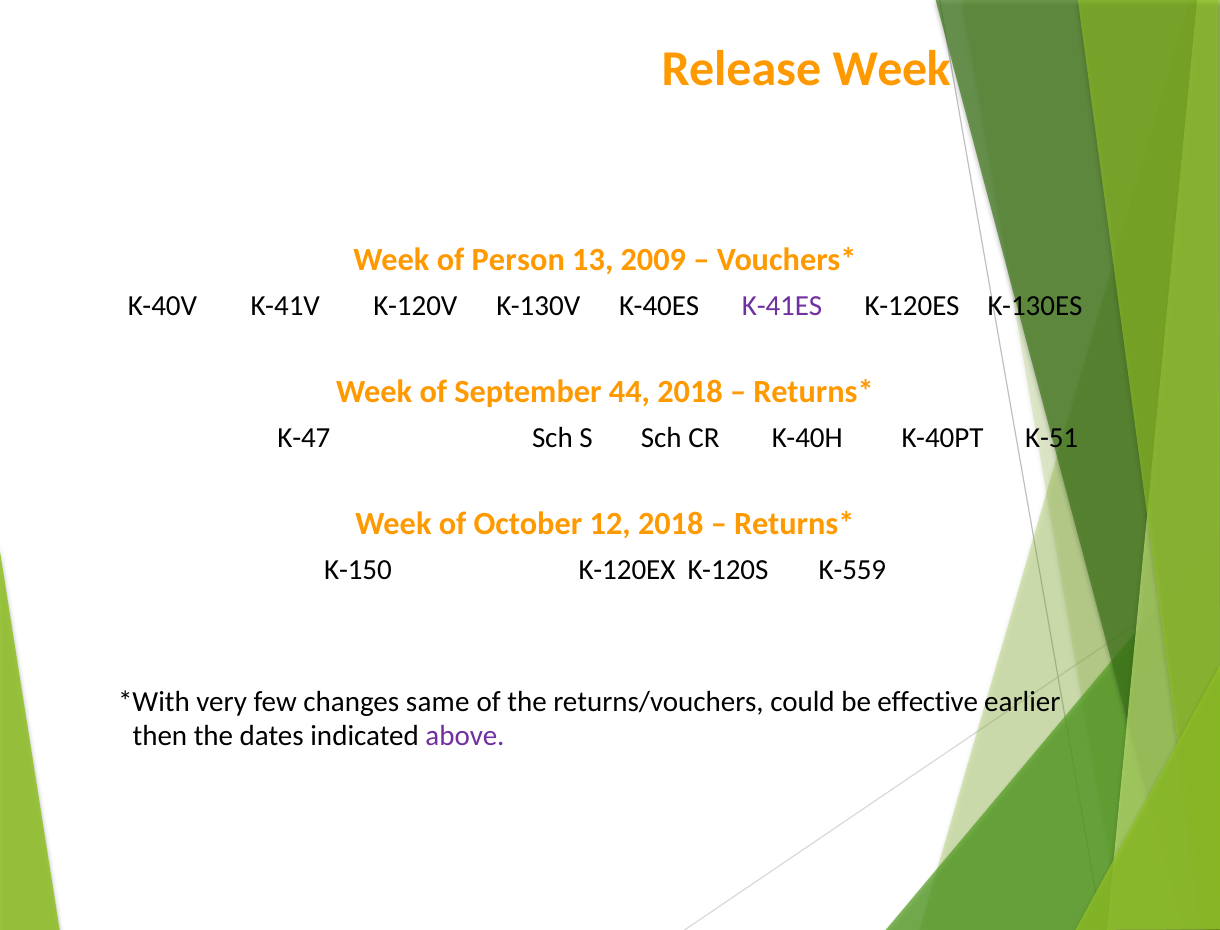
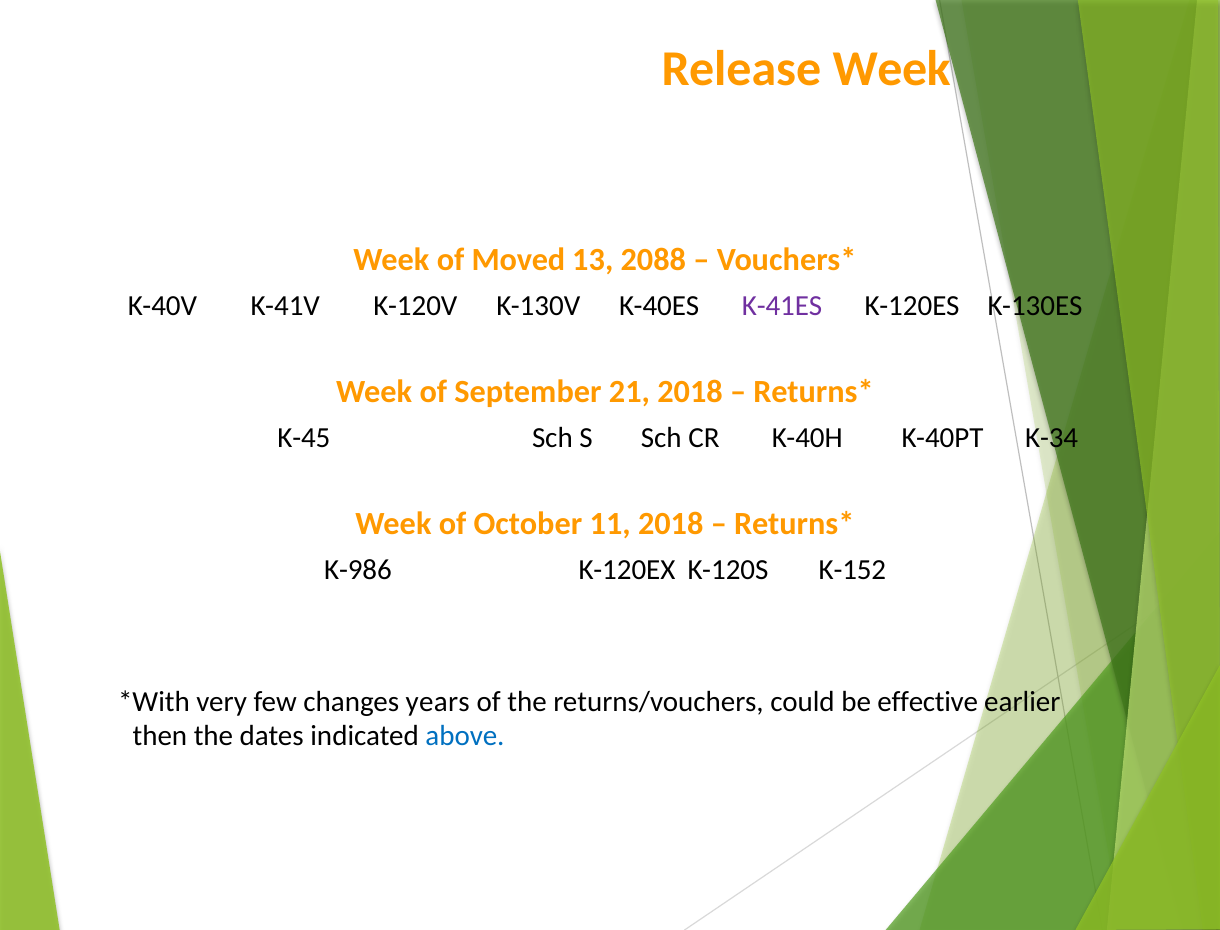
Person: Person -> Moved
2009: 2009 -> 2088
44: 44 -> 21
K-47: K-47 -> K-45
K-51: K-51 -> K-34
12: 12 -> 11
K-150: K-150 -> K-986
K-559: K-559 -> K-152
same: same -> years
above colour: purple -> blue
